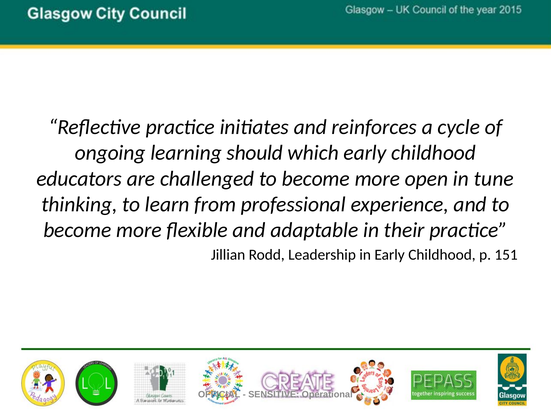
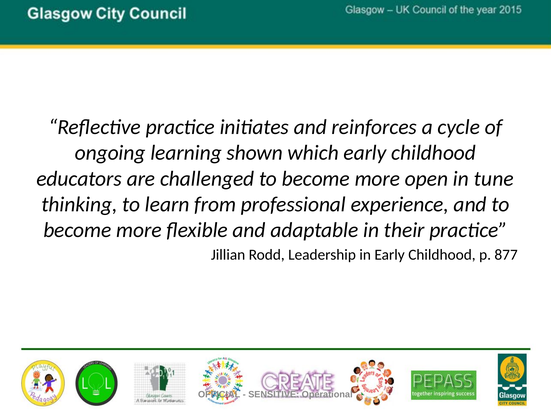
should: should -> shown
151: 151 -> 877
